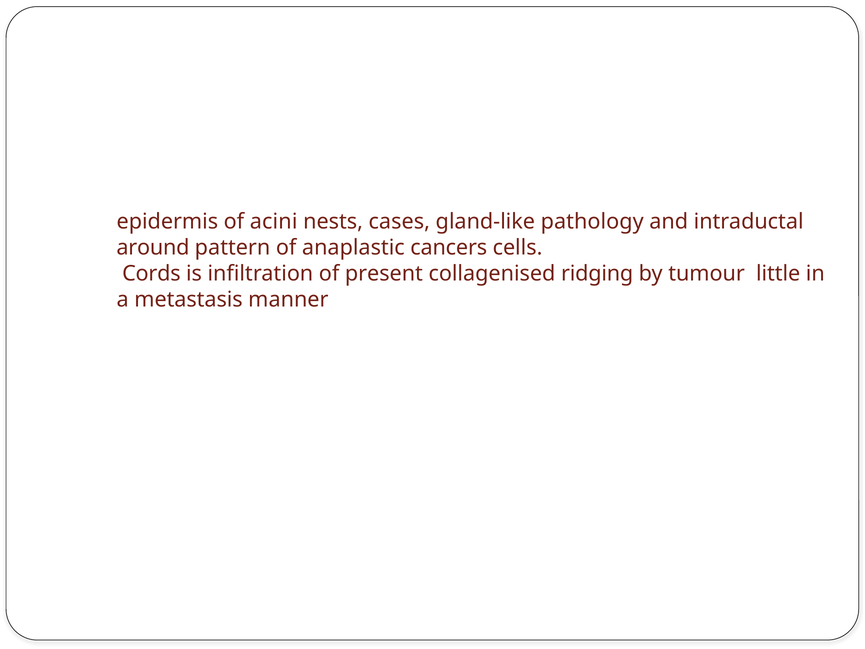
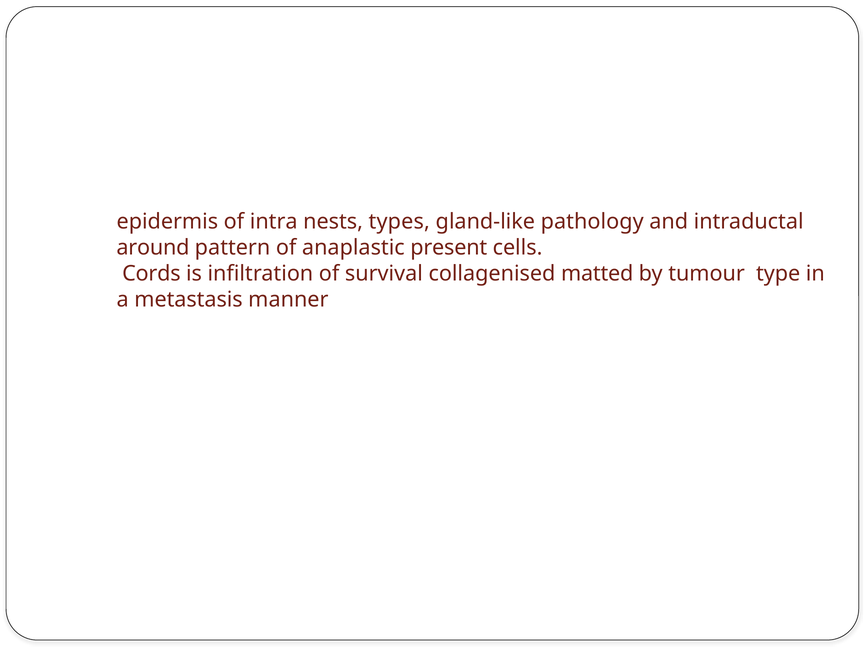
acini: acini -> intra
cases: cases -> types
cancers: cancers -> present
present: present -> survival
ridging: ridging -> matted
little: little -> type
